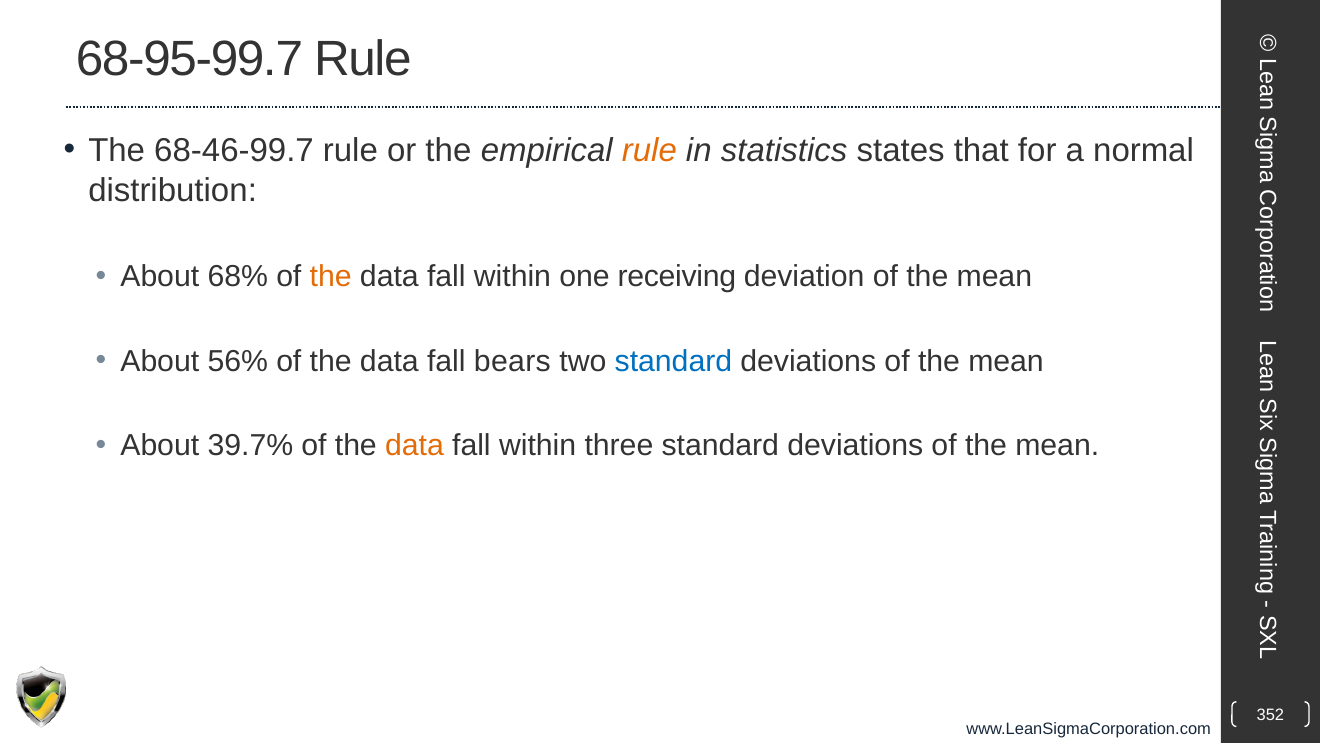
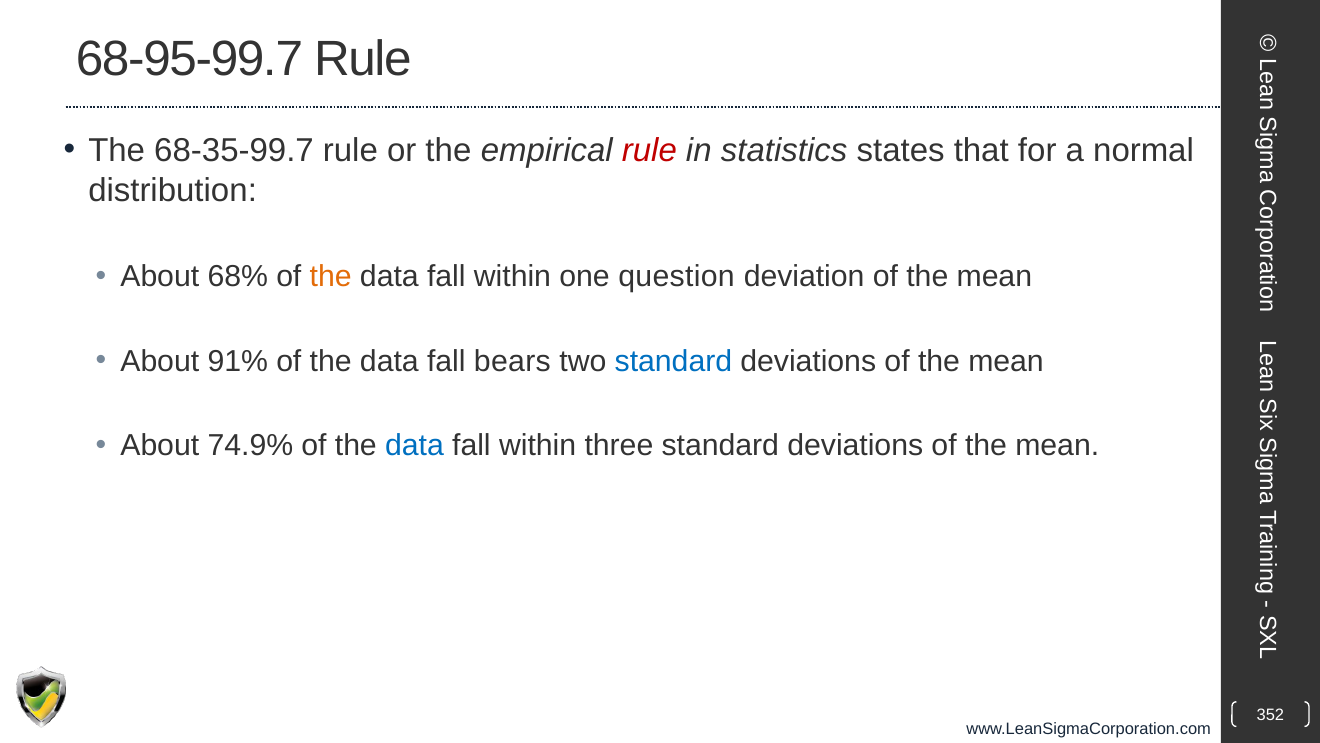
68-46-99.7: 68-46-99.7 -> 68-35-99.7
rule at (649, 151) colour: orange -> red
receiving: receiving -> question
56%: 56% -> 91%
39.7%: 39.7% -> 74.9%
data at (415, 446) colour: orange -> blue
